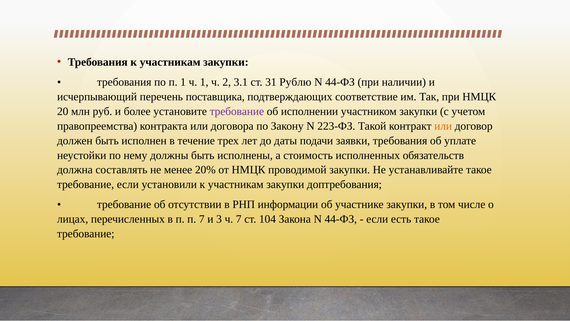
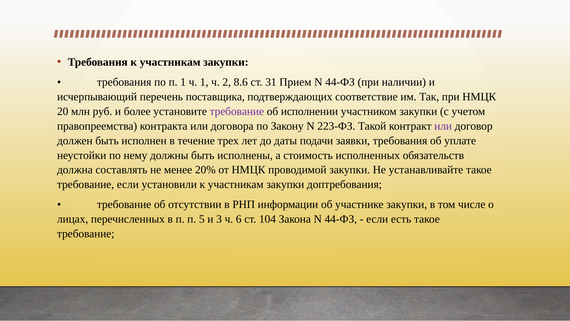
3.1: 3.1 -> 8.6
Рублю: Рублю -> Прием
или at (443, 126) colour: orange -> purple
п 7: 7 -> 5
ч 7: 7 -> 6
